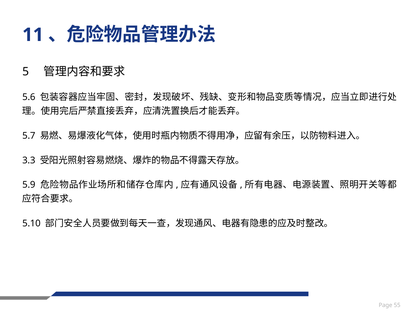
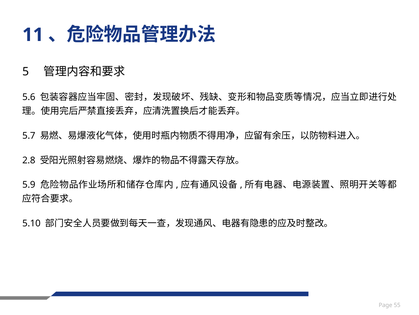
3.3: 3.3 -> 2.8
